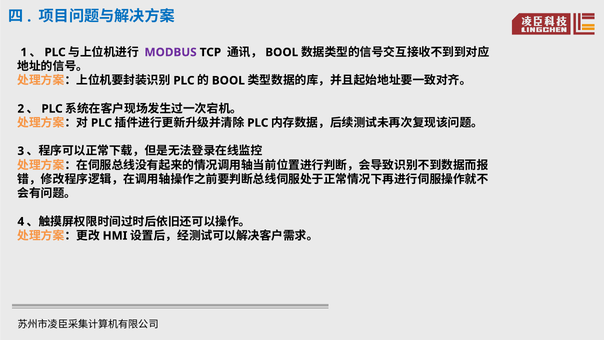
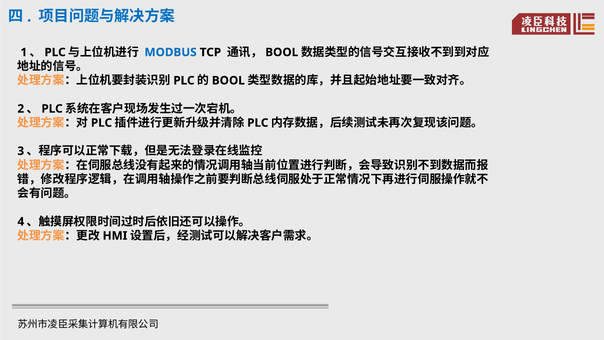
MODBUS colour: purple -> blue
